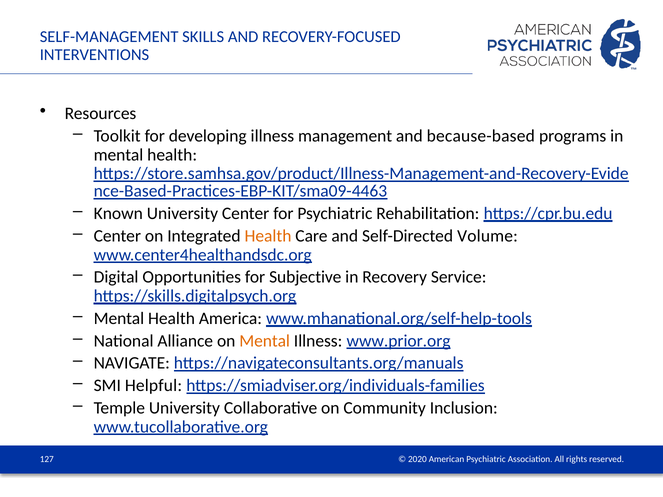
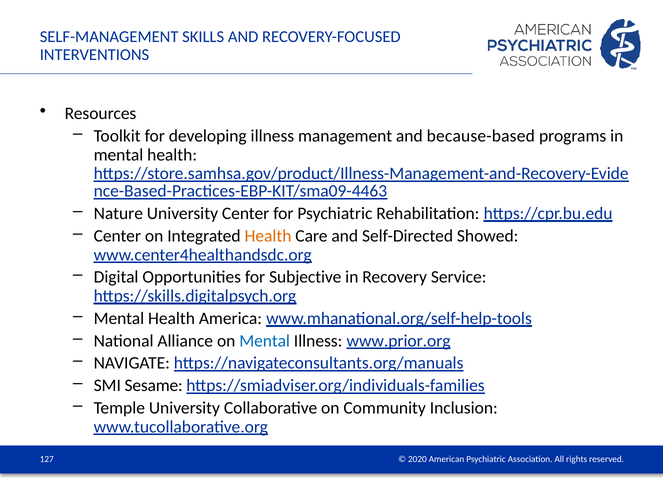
Known: Known -> Nature
Volume: Volume -> Showed
Mental at (265, 341) colour: orange -> blue
Helpful: Helpful -> Sesame
